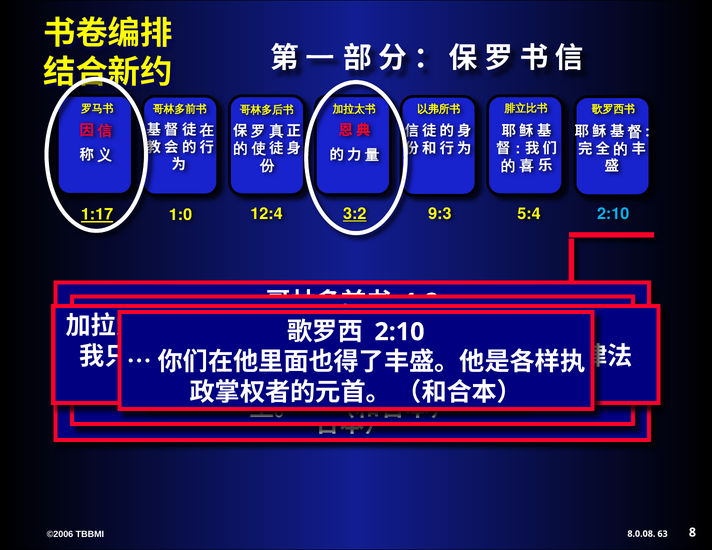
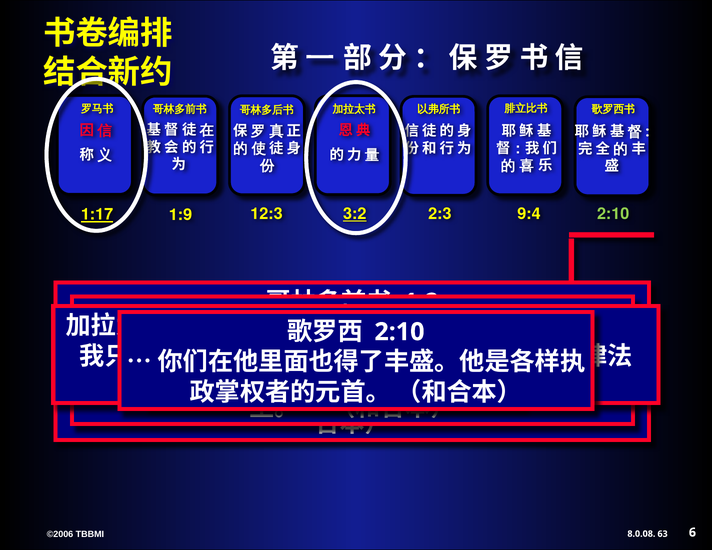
9:3: 9:3 -> 2:3
12:4: 12:4 -> 12:3
5:4: 5:4 -> 9:4
2:10 at (613, 214) colour: light blue -> light green
1:0: 1:0 -> 1:9
8: 8 -> 6
